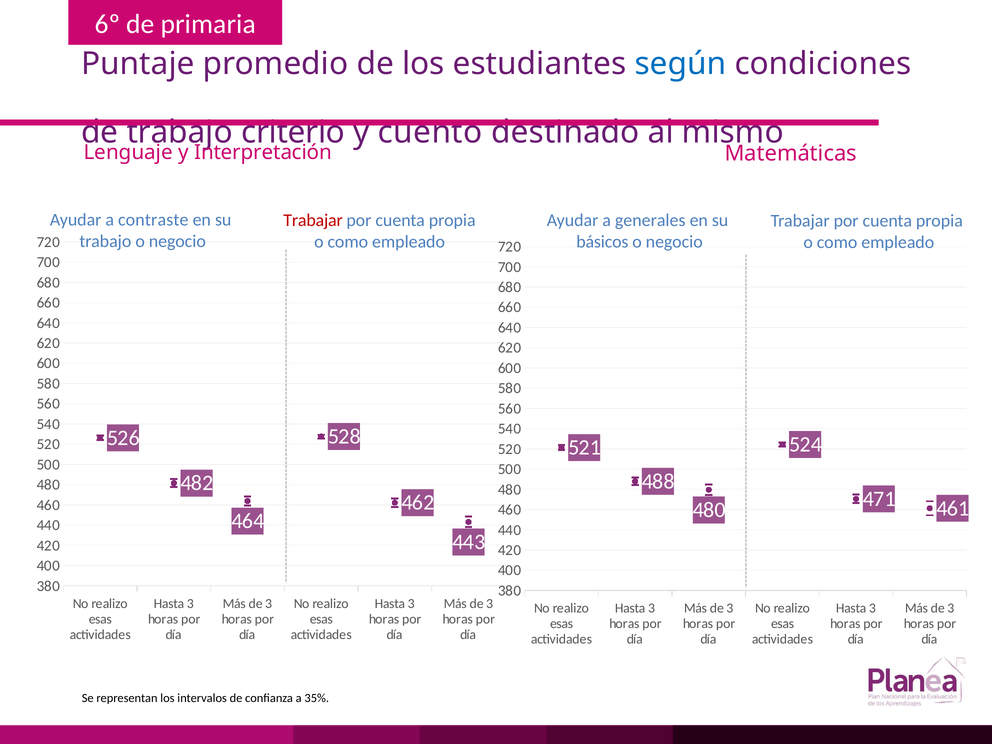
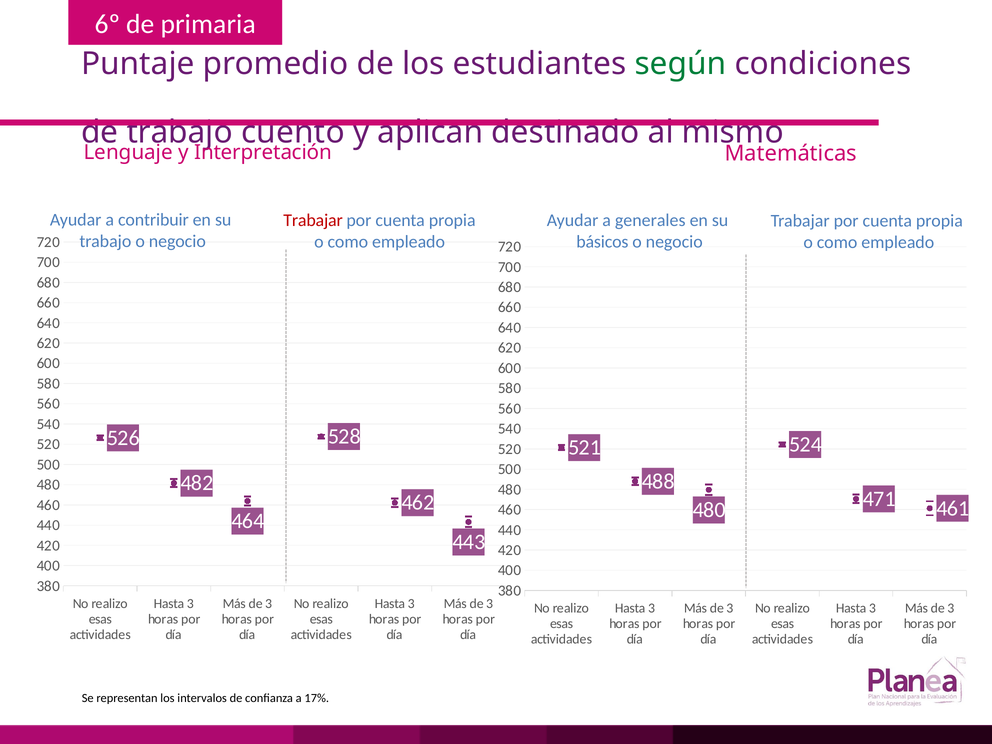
según colour: blue -> green
criterio: criterio -> cuento
cuento: cuento -> aplican
contraste: contraste -> contribuir
35%: 35% -> 17%
